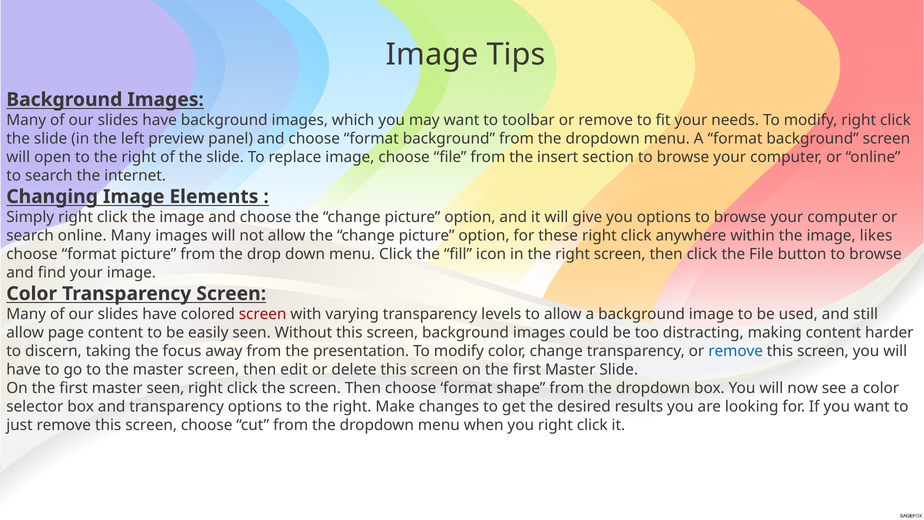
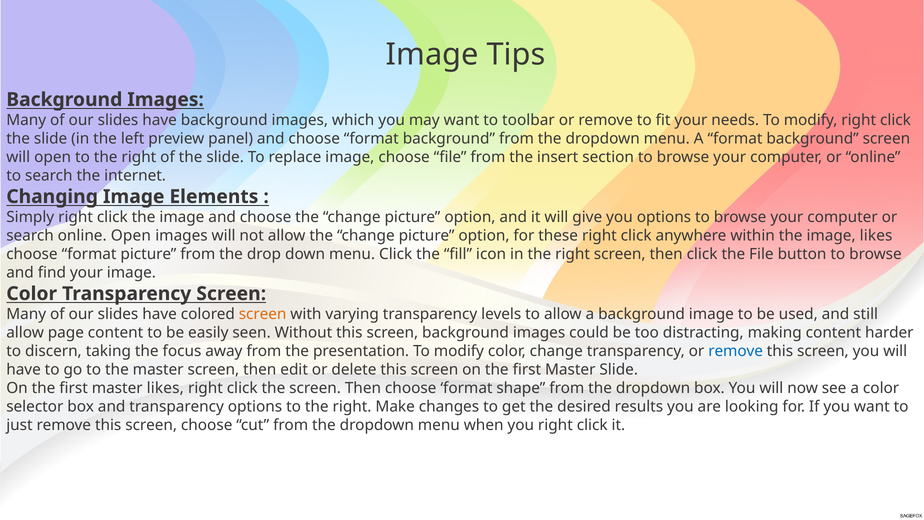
online Many: Many -> Open
screen at (263, 314) colour: red -> orange
master seen: seen -> likes
